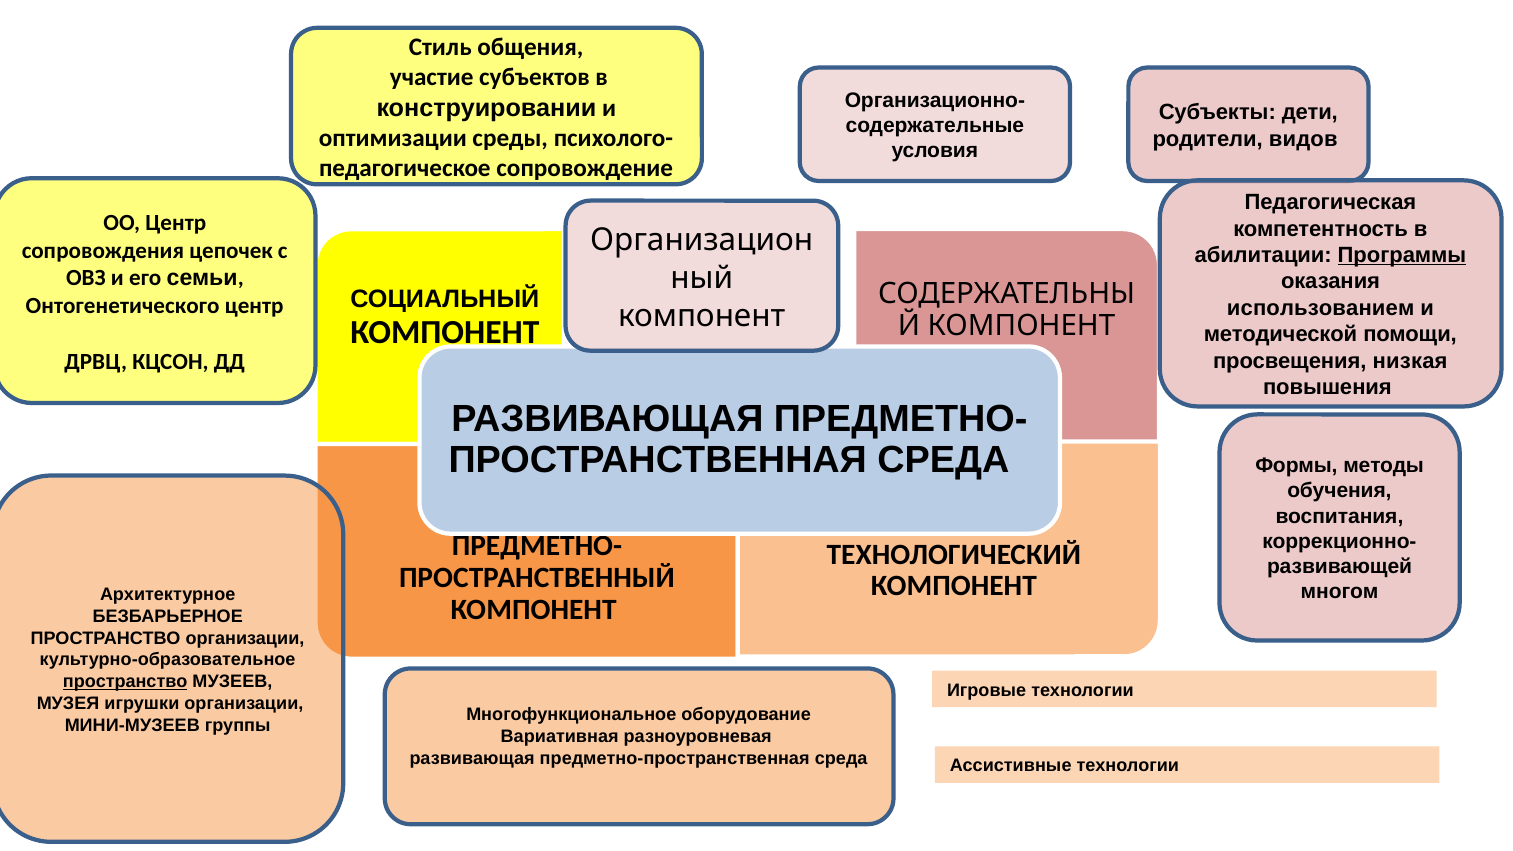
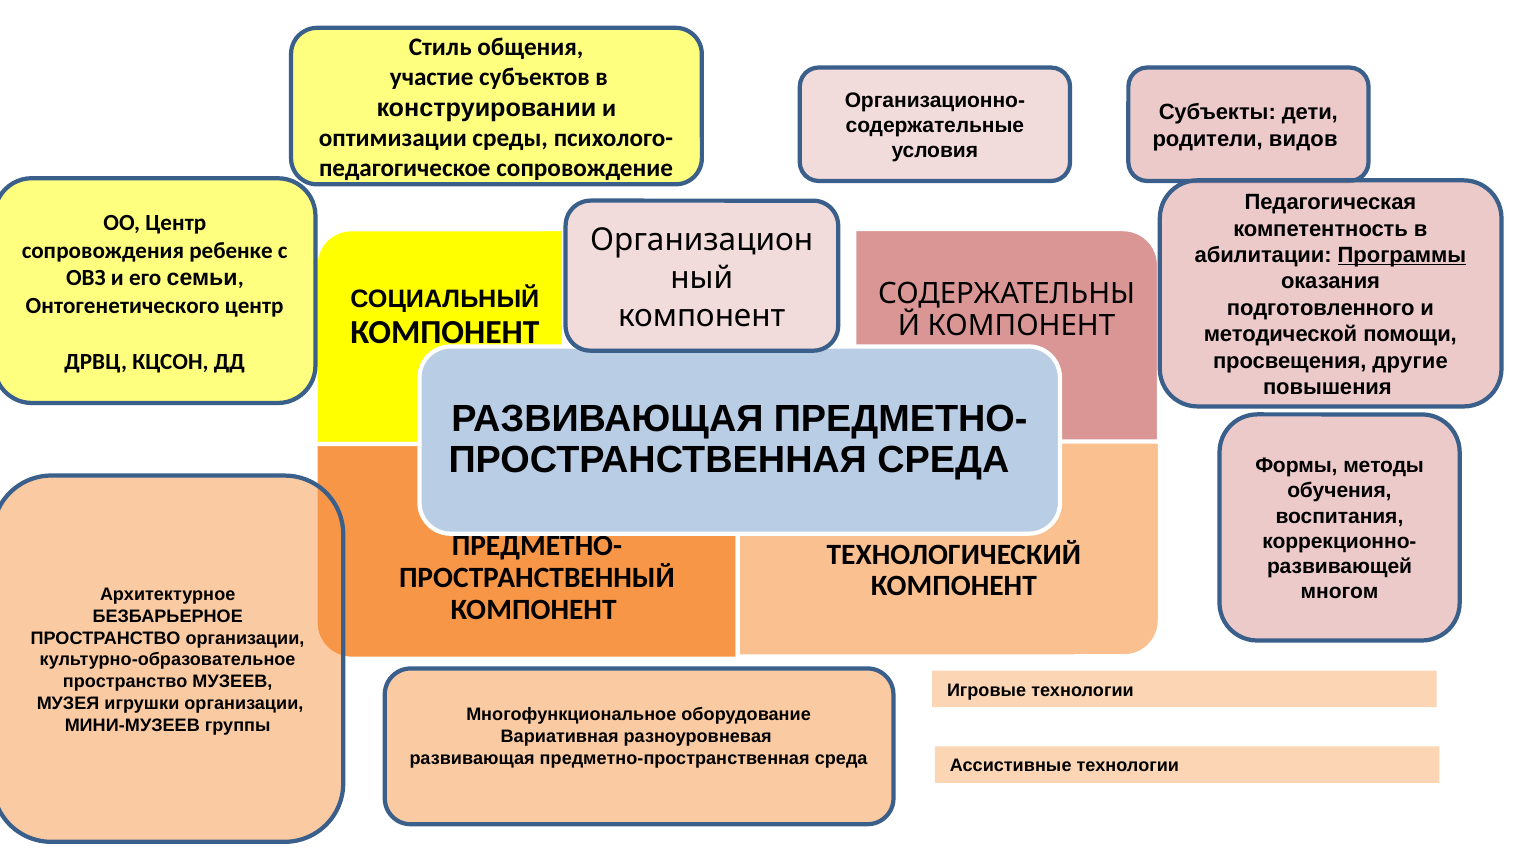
цепочек: цепочек -> ребенке
использованием: использованием -> подготовленного
низкая: низкая -> другие
пространство at (125, 682) underline: present -> none
